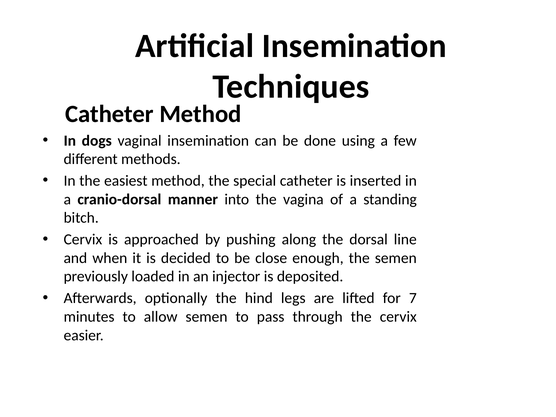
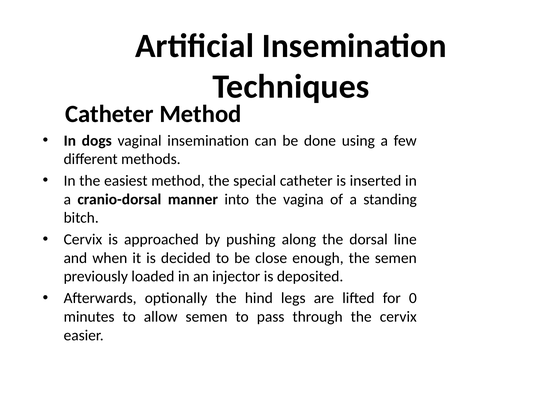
7: 7 -> 0
